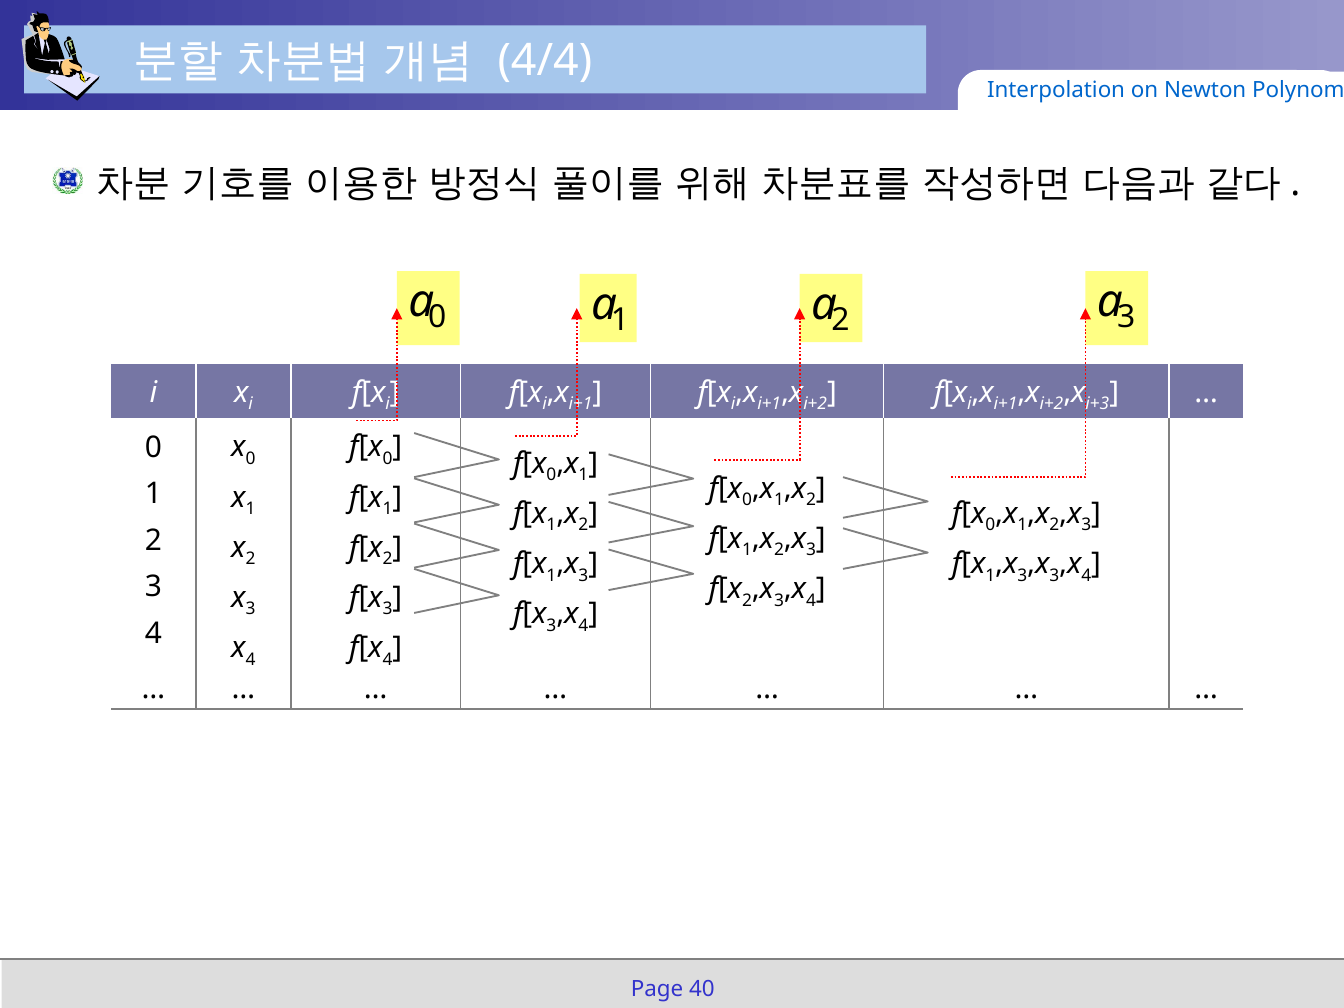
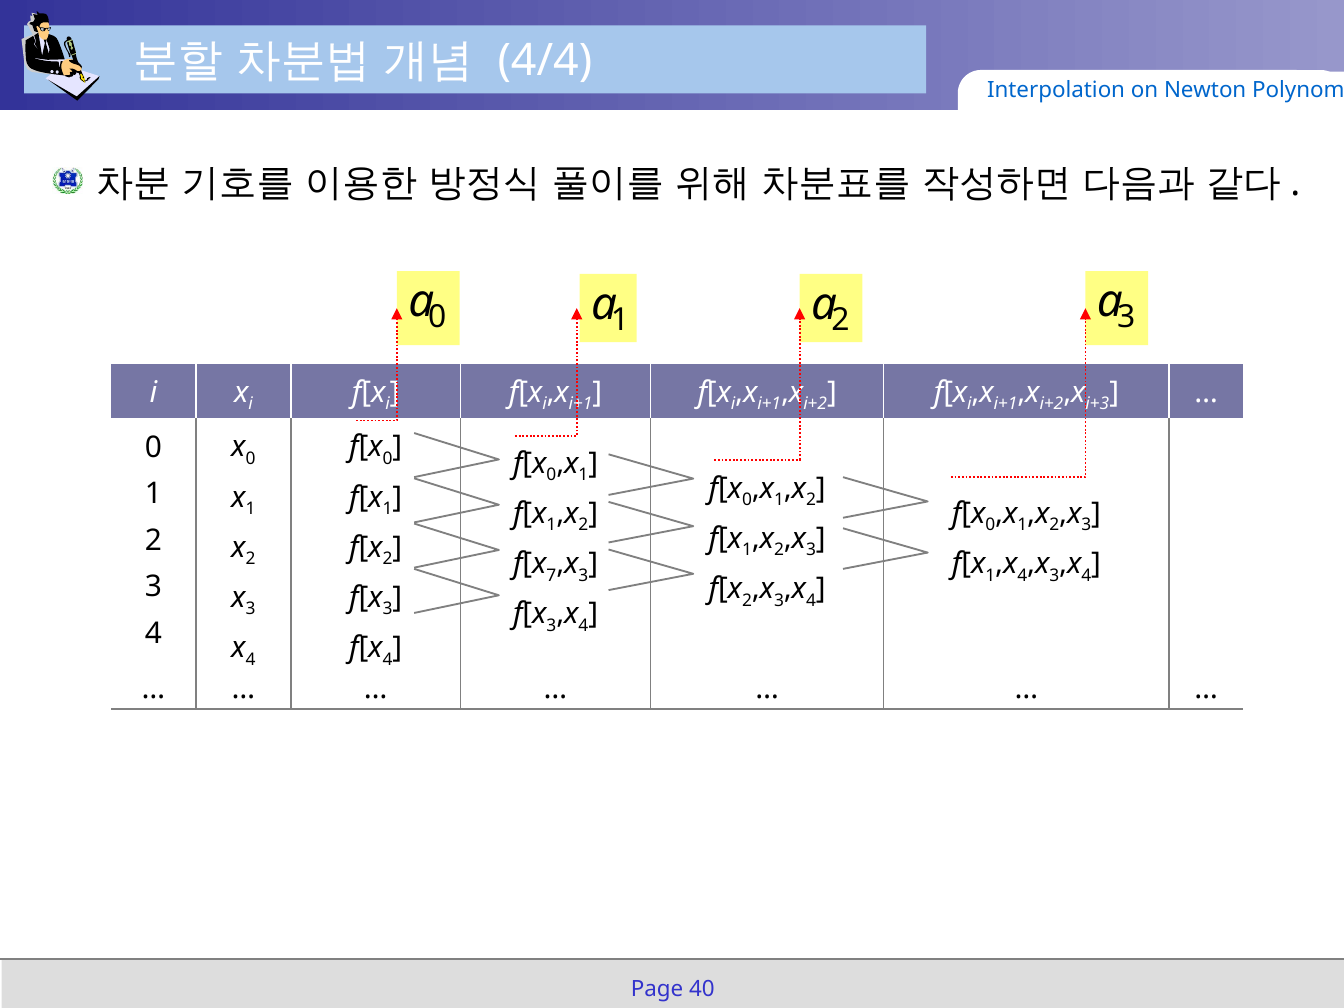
1 at (551, 575): 1 -> 7
3 at (1022, 575): 3 -> 4
